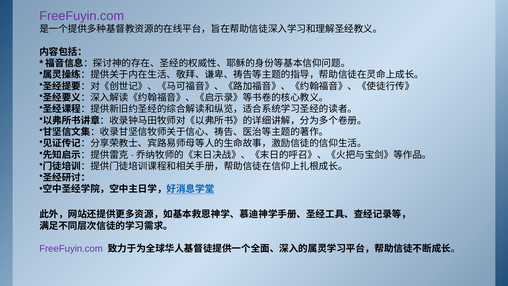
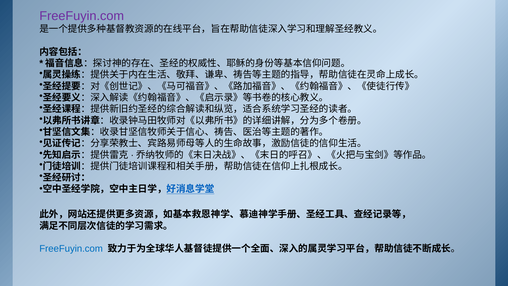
FreeFuyin.com at (71, 249) colour: purple -> blue
